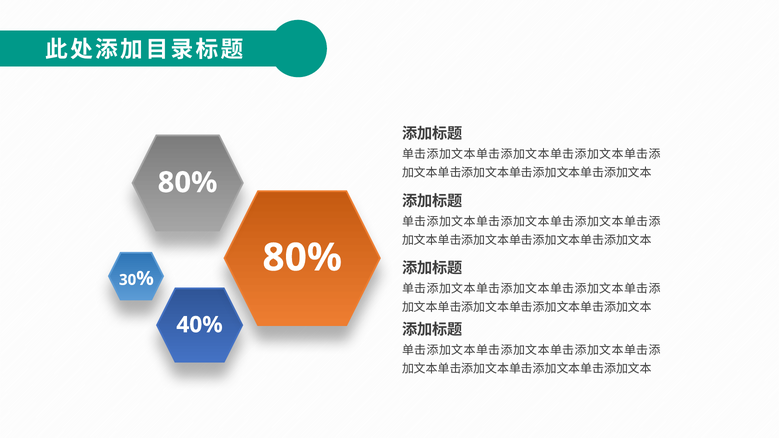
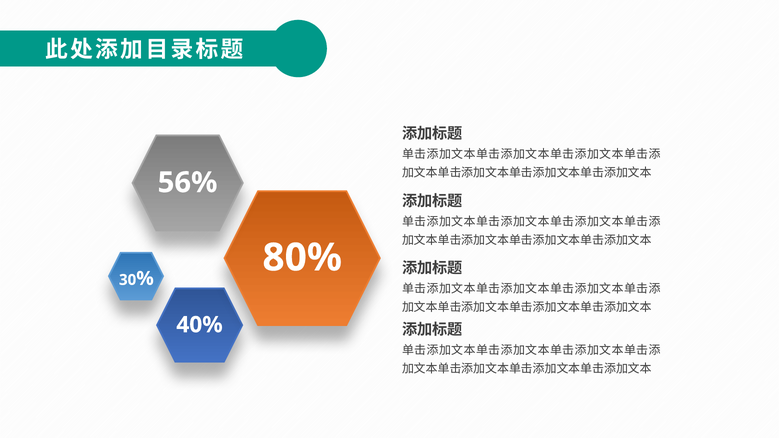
80% at (188, 183): 80% -> 56%
